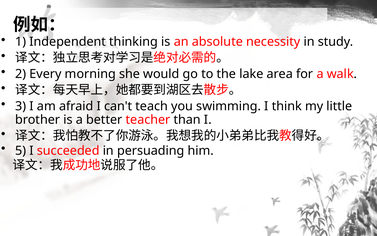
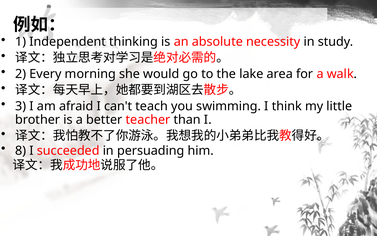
5: 5 -> 8
